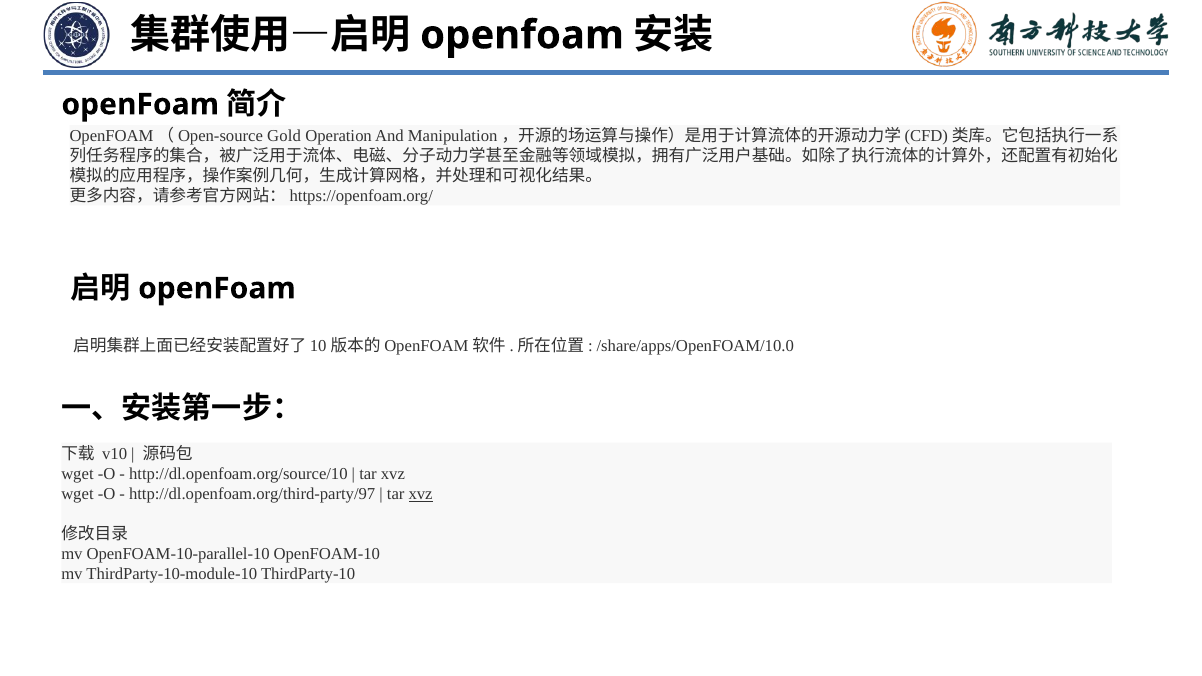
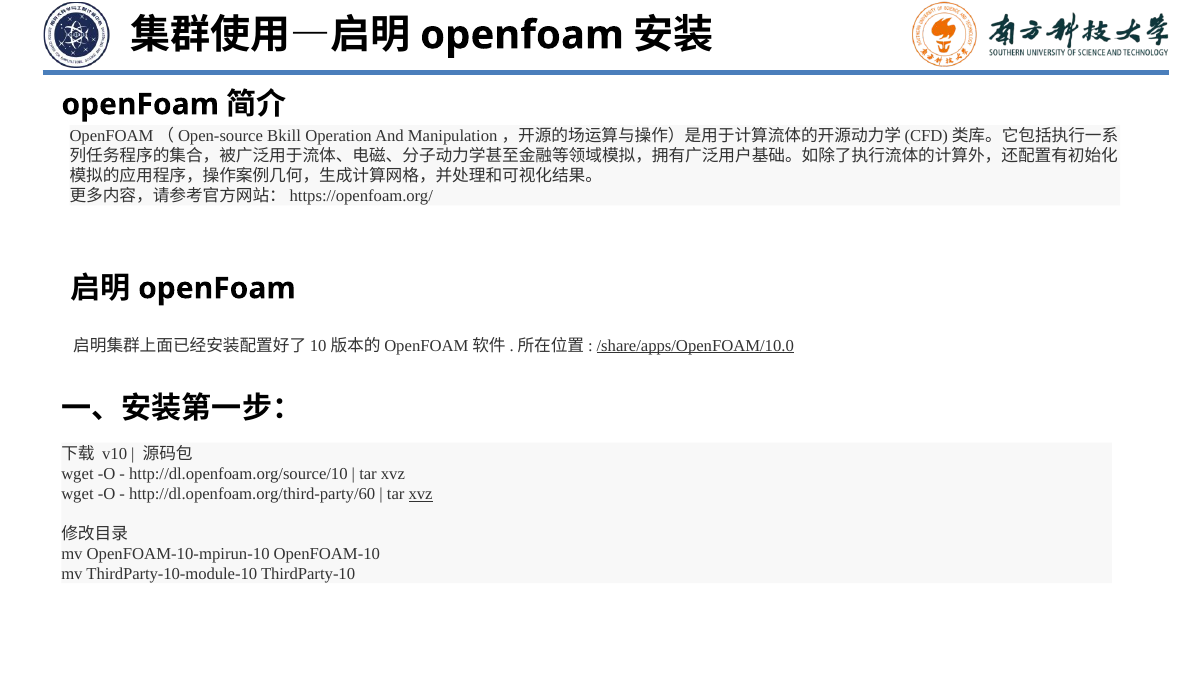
Gold: Gold -> Bkill
/share/apps/OpenFOAM/10.0 underline: none -> present
http://dl.openfoam.org/third-party/97: http://dl.openfoam.org/third-party/97 -> http://dl.openfoam.org/third-party/60
OpenFOAM-10-parallel-10: OpenFOAM-10-parallel-10 -> OpenFOAM-10-mpirun-10
